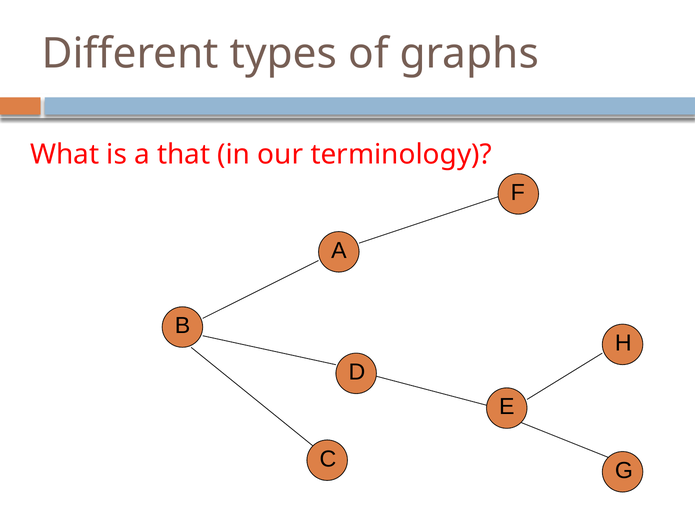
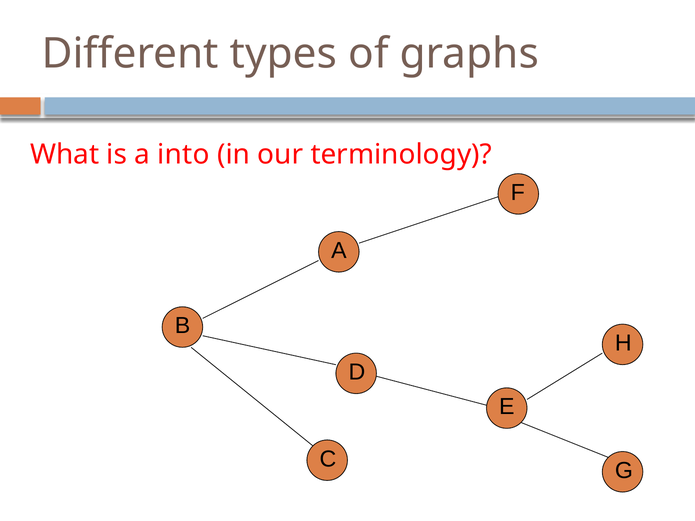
that: that -> into
